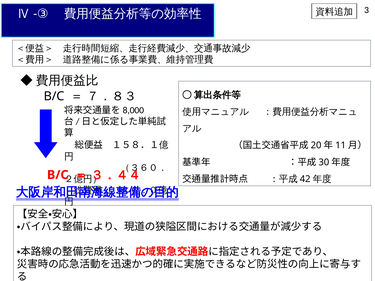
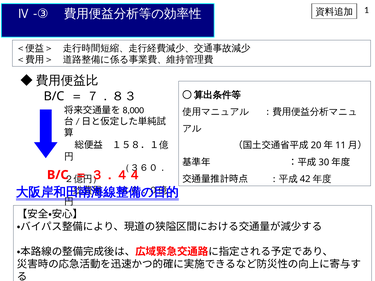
3: 3 -> 1
